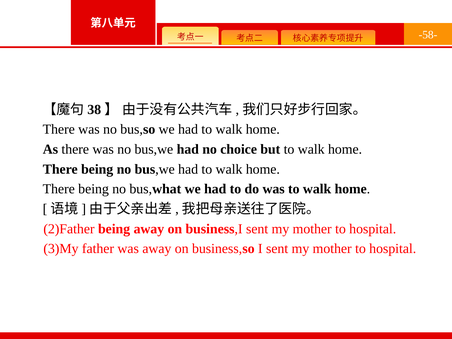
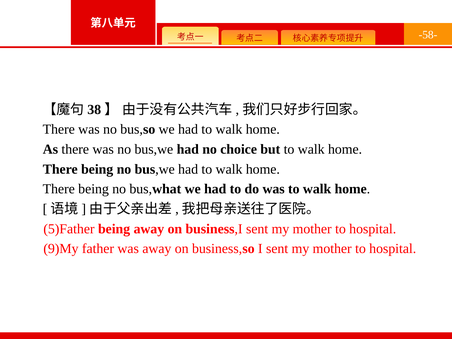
2)Father: 2)Father -> 5)Father
3)My: 3)My -> 9)My
